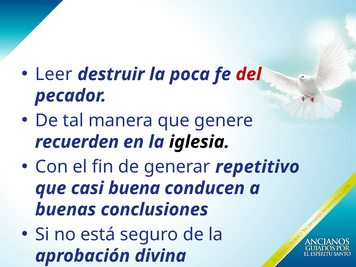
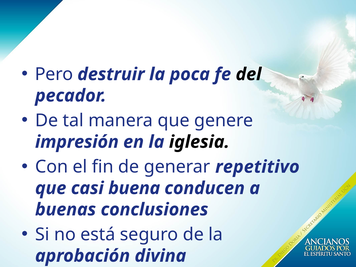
Leer: Leer -> Pero
del colour: red -> black
recuerden: recuerden -> impresión
